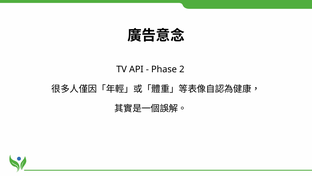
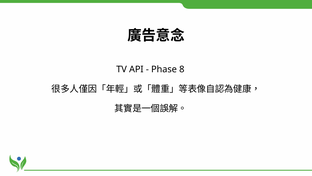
2: 2 -> 8
